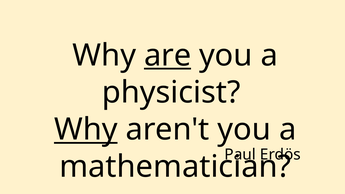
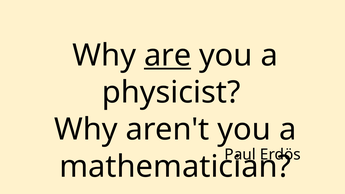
Why at (86, 130) underline: present -> none
